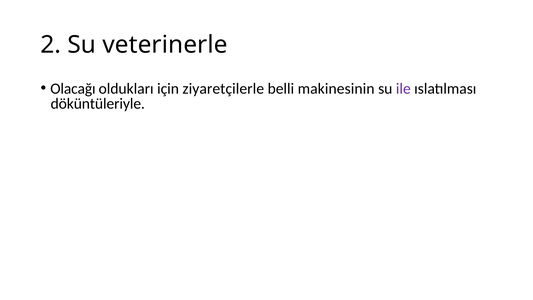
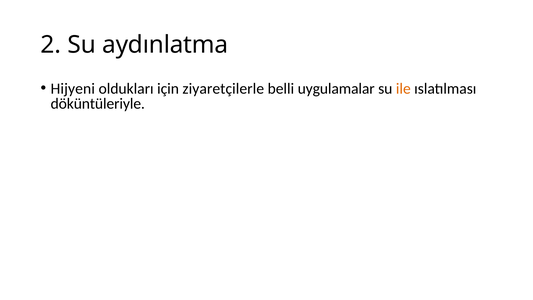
veterinerle: veterinerle -> aydınlatma
Olacağı: Olacağı -> Hijyeni
makinesinin: makinesinin -> uygulamalar
ile colour: purple -> orange
